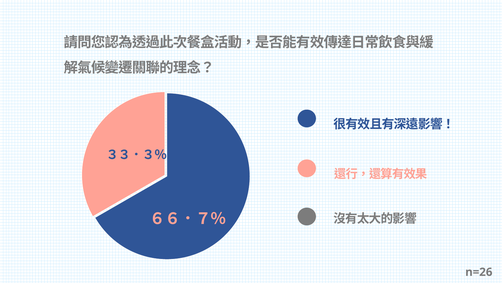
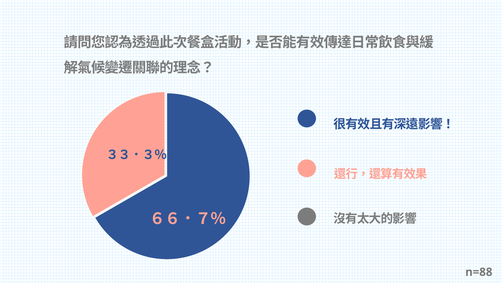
n=26: n=26 -> n=88
